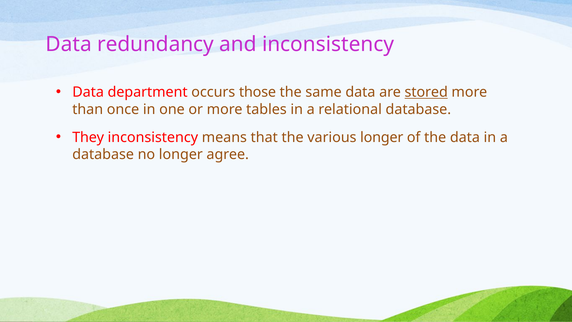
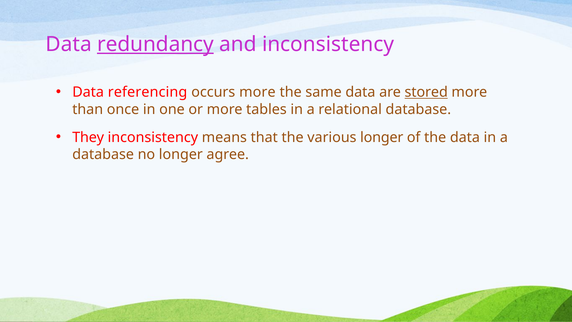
redundancy underline: none -> present
department: department -> referencing
occurs those: those -> more
